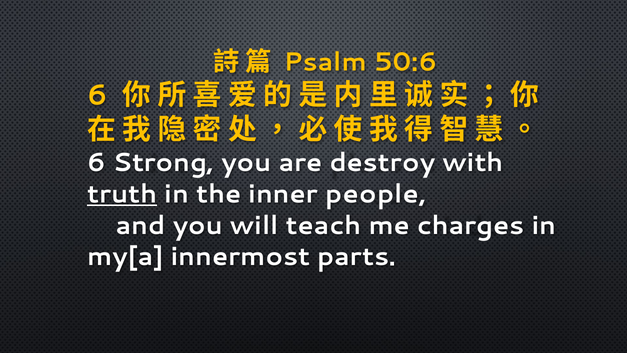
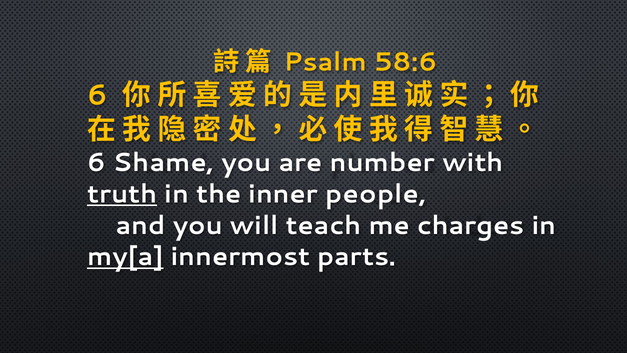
50:6: 50:6 -> 58:6
Strong: Strong -> Shame
destroy: destroy -> number
my[a underline: none -> present
